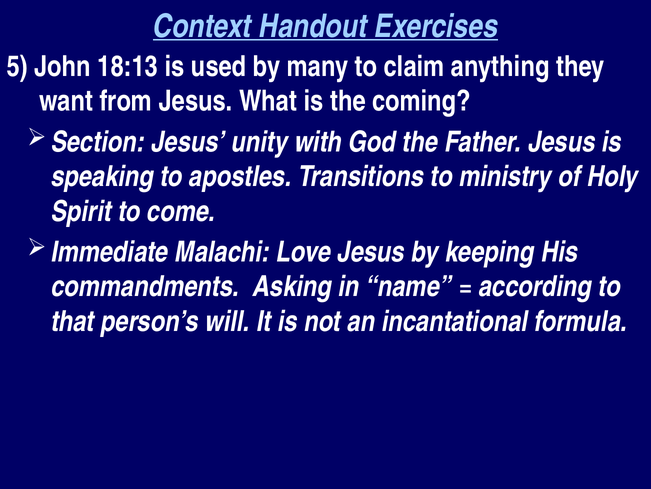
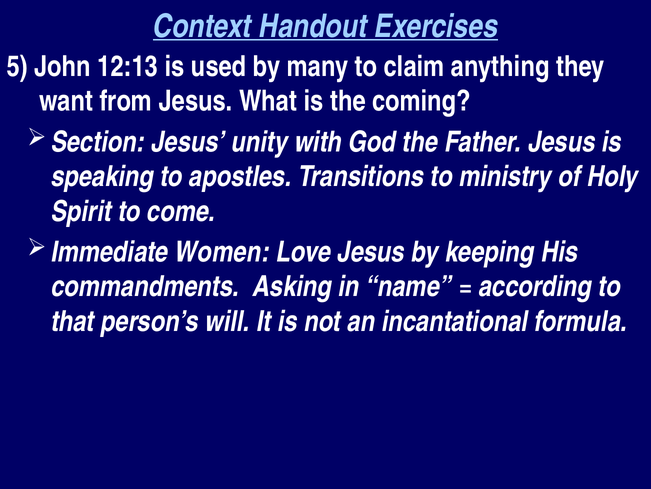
18:13: 18:13 -> 12:13
Malachi: Malachi -> Women
